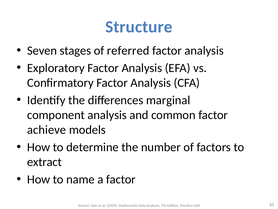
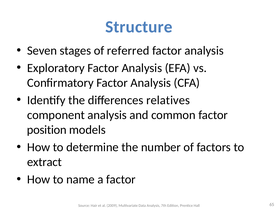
marginal: marginal -> relatives
achieve: achieve -> position
